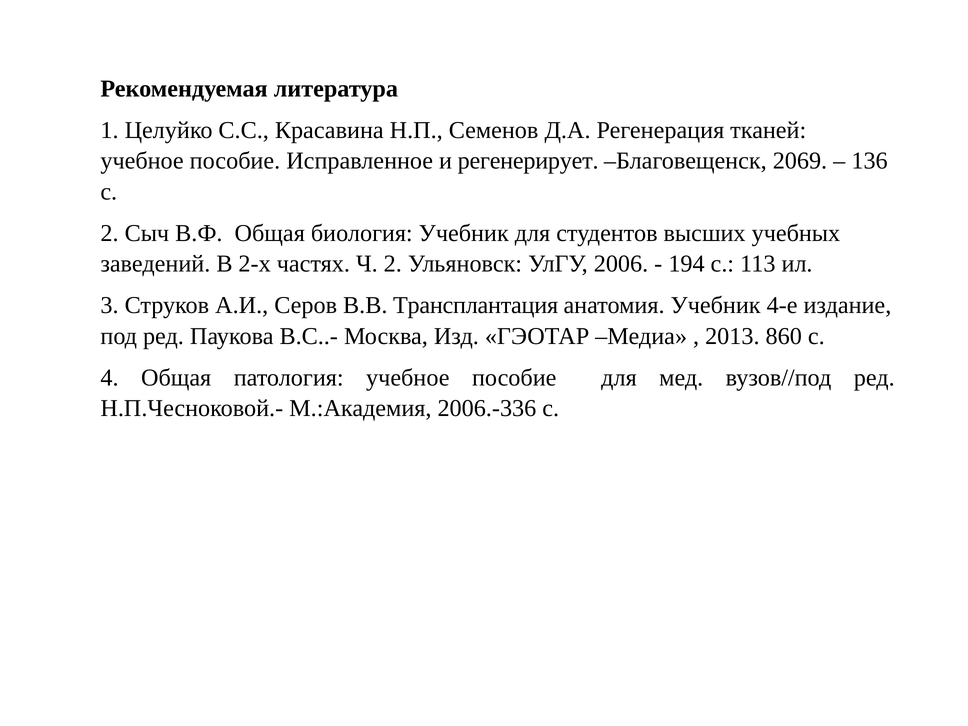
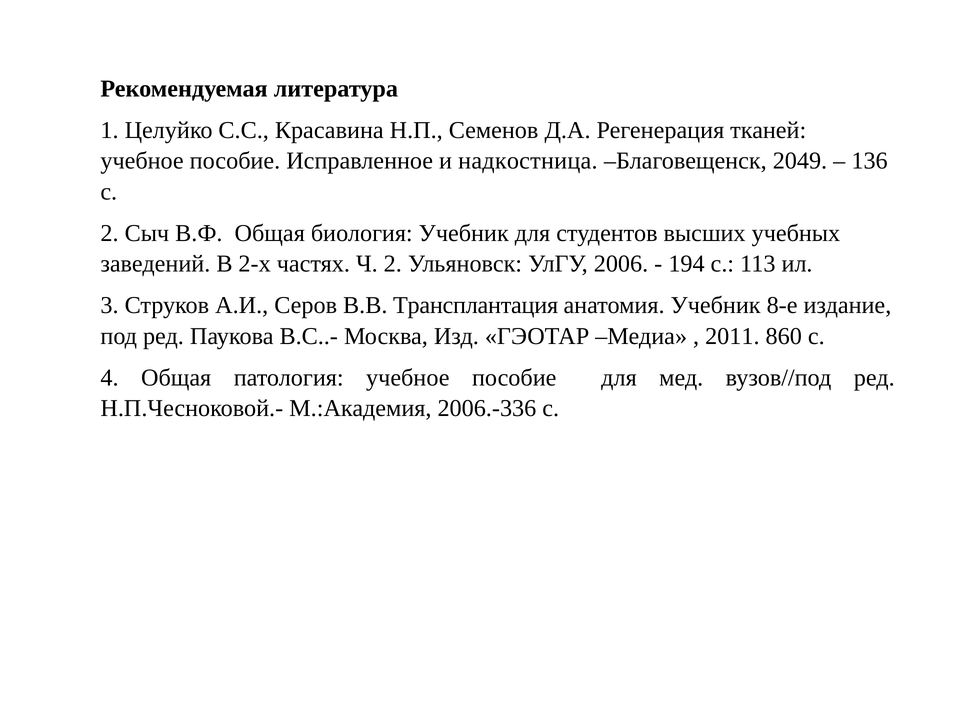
регенерирует: регенерирует -> надкостница
2069: 2069 -> 2049
4-е: 4-е -> 8-е
2013: 2013 -> 2011
